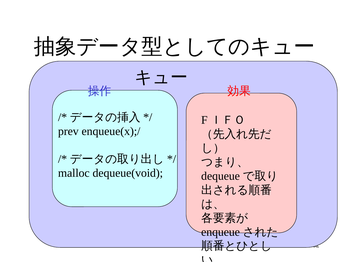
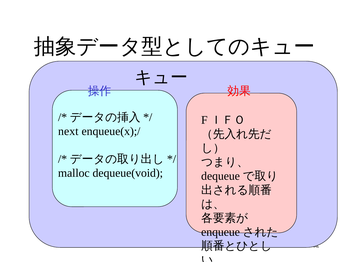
prev: prev -> next
